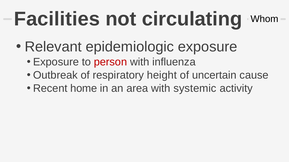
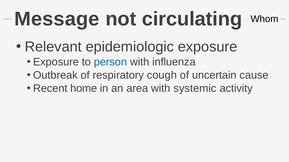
Facilities: Facilities -> Message
person colour: red -> blue
height: height -> cough
